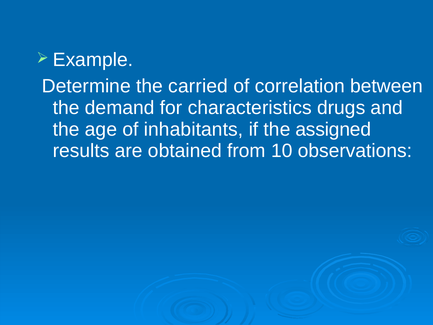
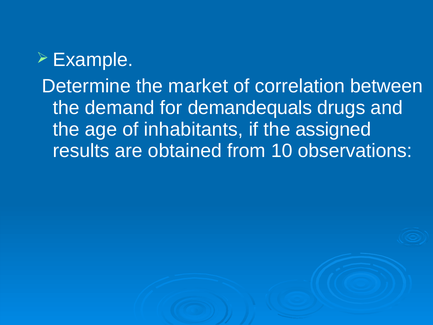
carried: carried -> market
characteristics: characteristics -> demandequals
